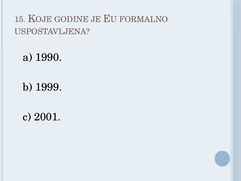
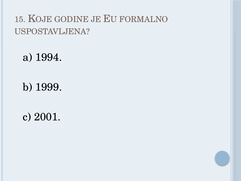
1990: 1990 -> 1994
